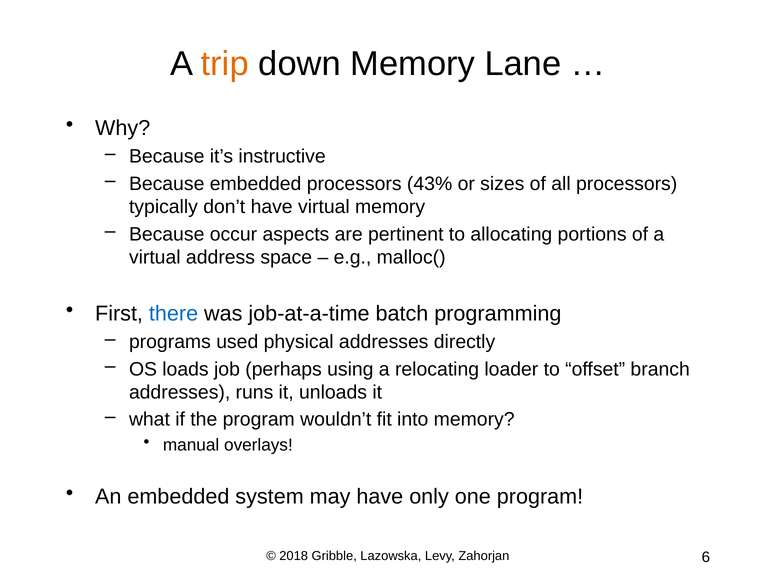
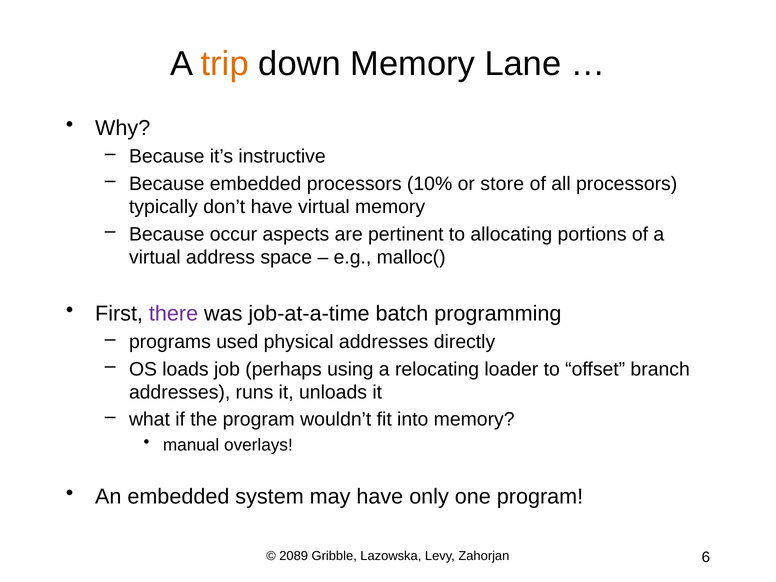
43%: 43% -> 10%
sizes: sizes -> store
there colour: blue -> purple
2018: 2018 -> 2089
